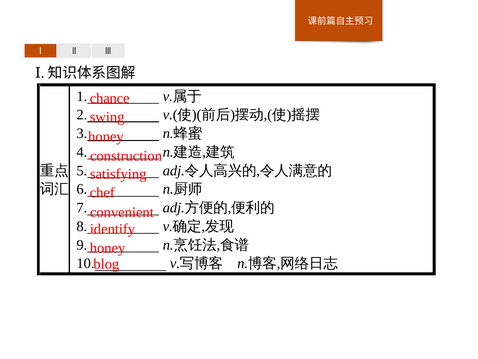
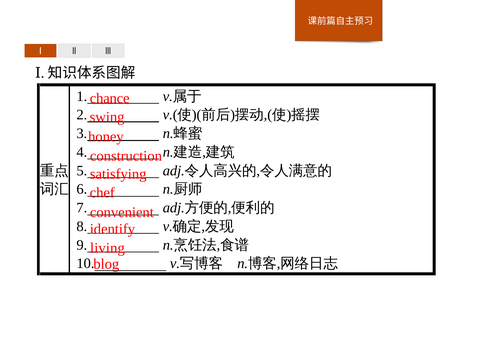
honey at (108, 248): honey -> living
